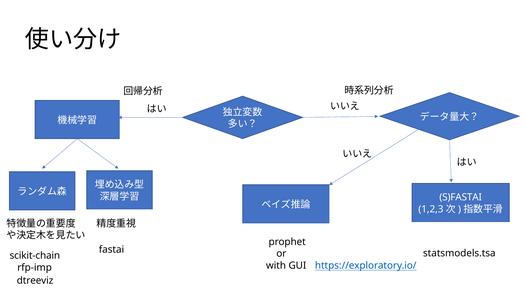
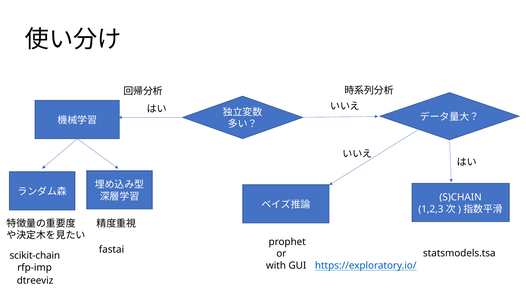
S)FASTAI: S)FASTAI -> S)CHAIN
